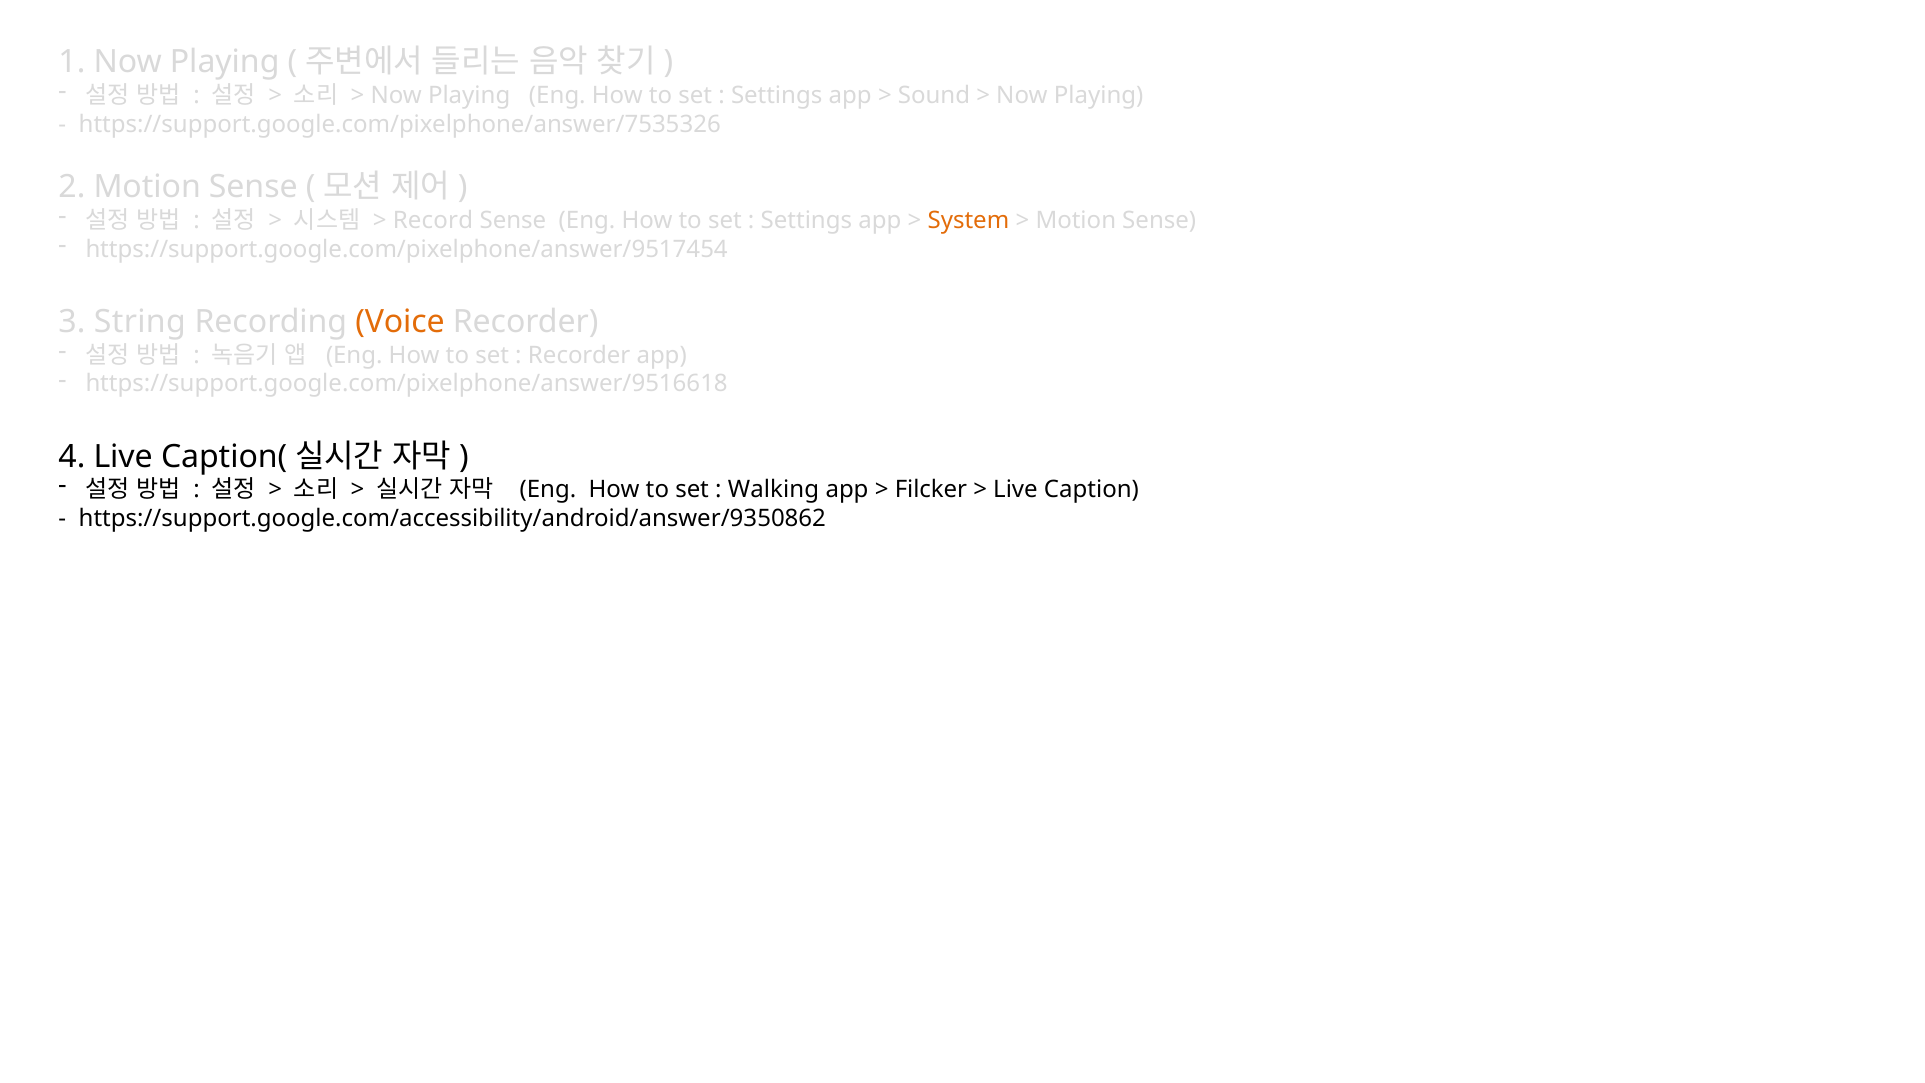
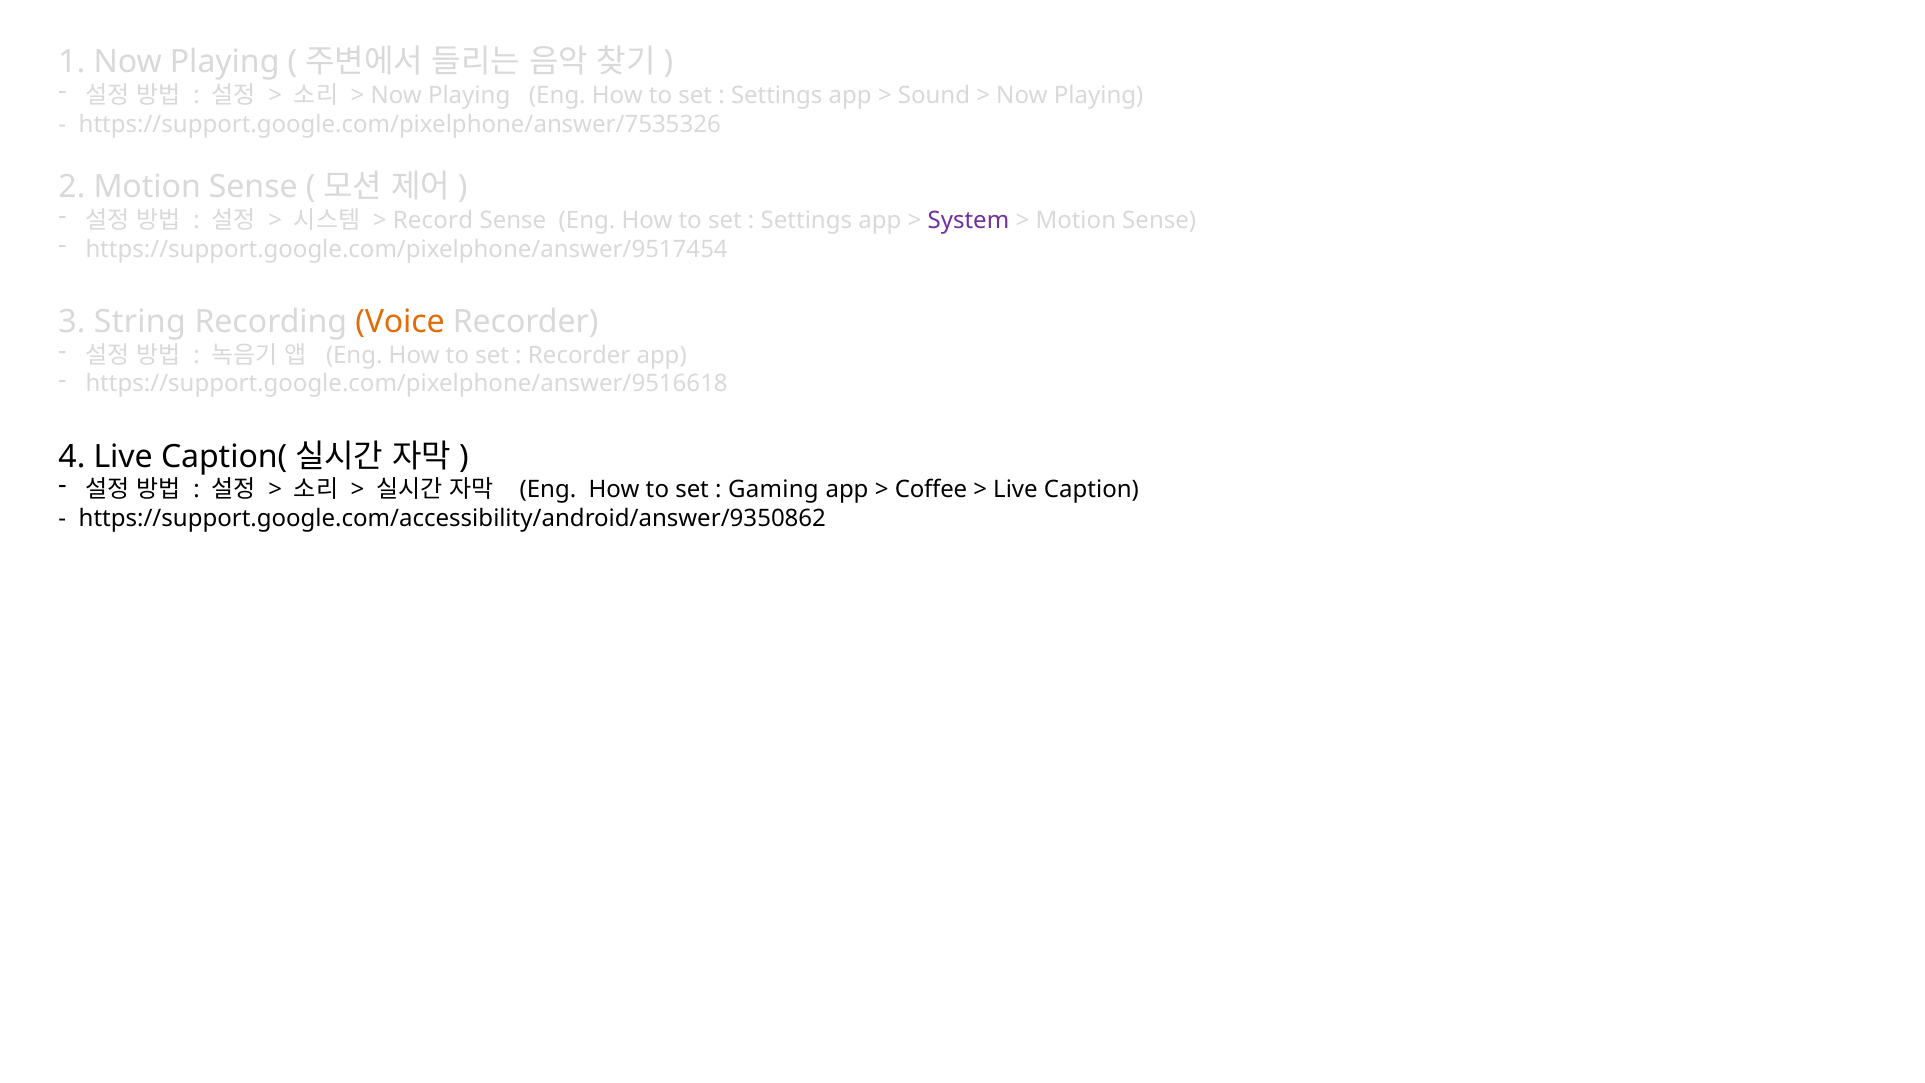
System colour: orange -> purple
Walking: Walking -> Gaming
Filcker: Filcker -> Coffee
